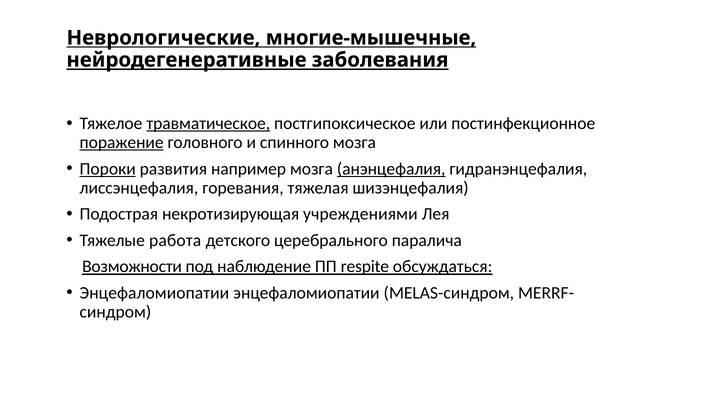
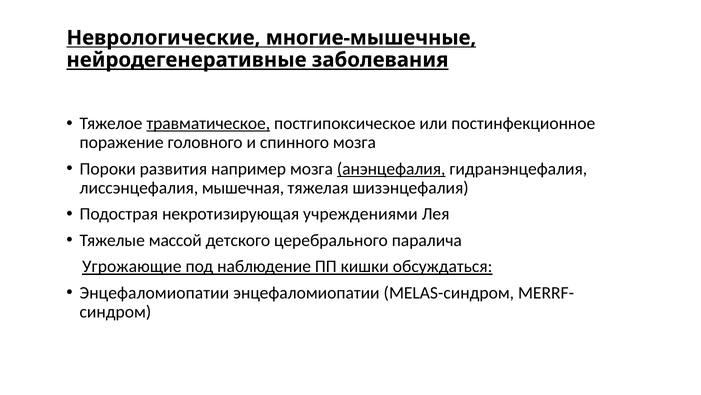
поражение underline: present -> none
Пороки underline: present -> none
горевания: горевания -> мышечная
работа: работа -> массой
Возможности: Возможности -> Угрожающие
respite: respite -> кишки
